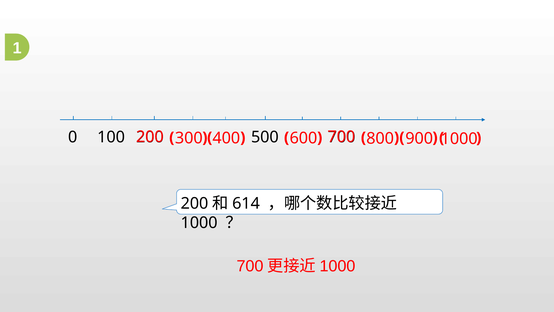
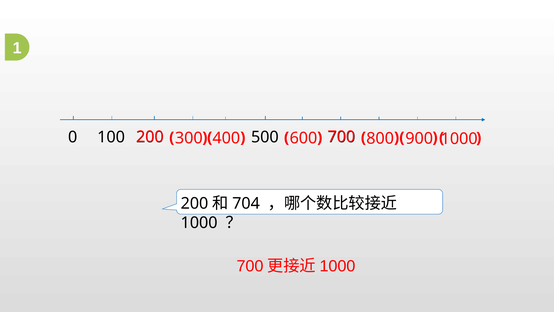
614: 614 -> 704
